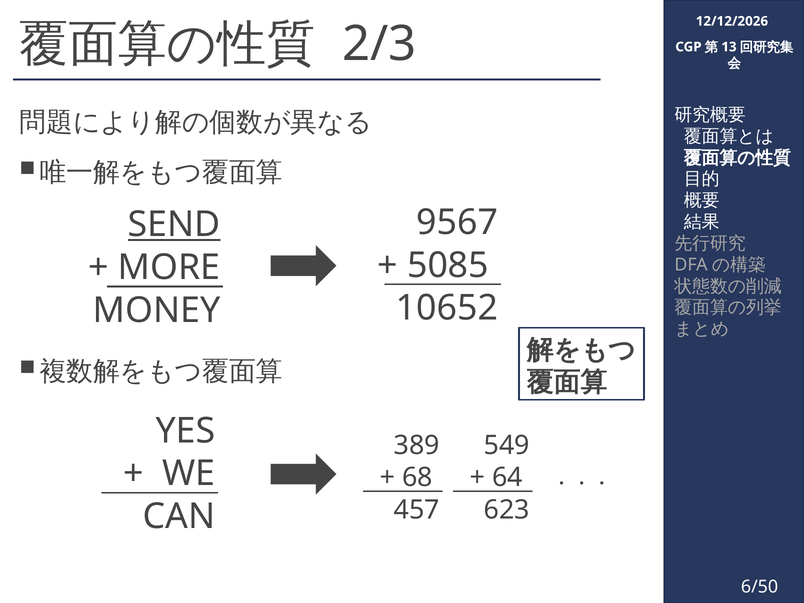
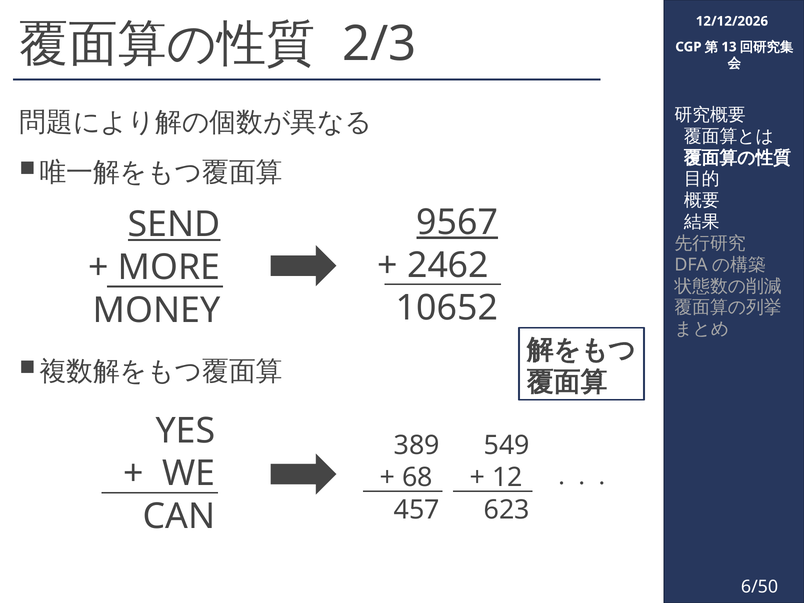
9567 underline: none -> present
5085: 5085 -> 2462
64: 64 -> 12
